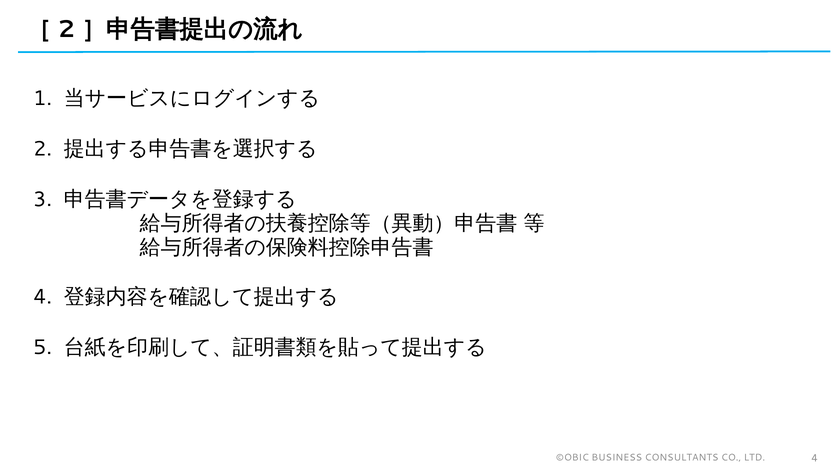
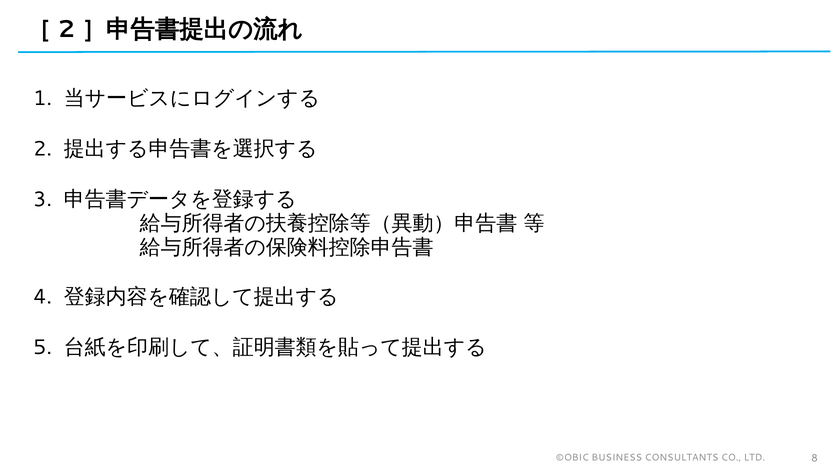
LTD 4: 4 -> 8
